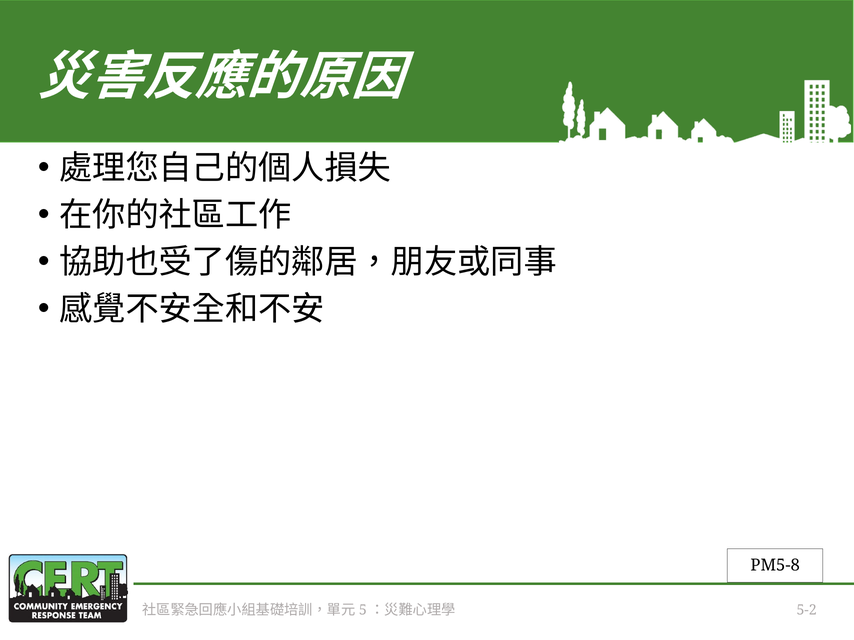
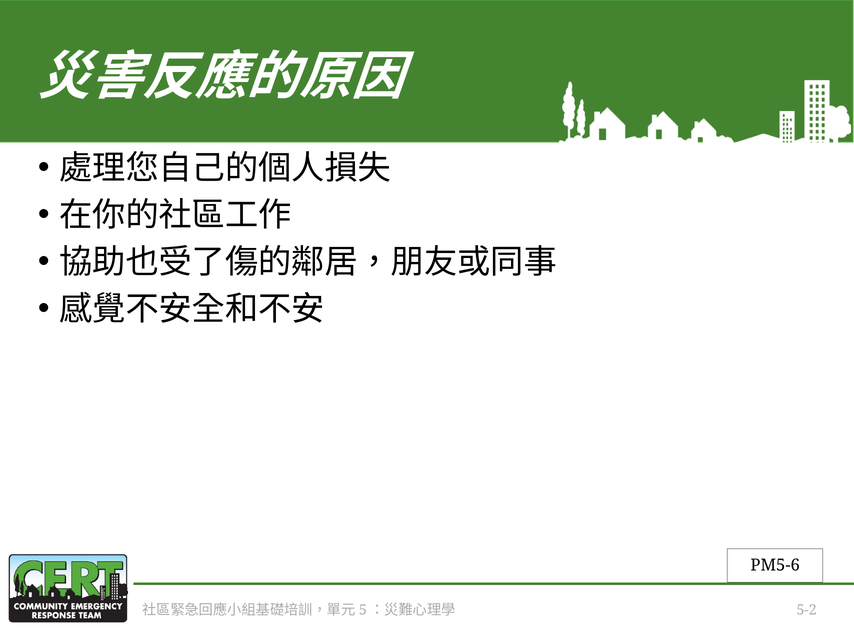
PM5-8: PM5-8 -> PM5-6
